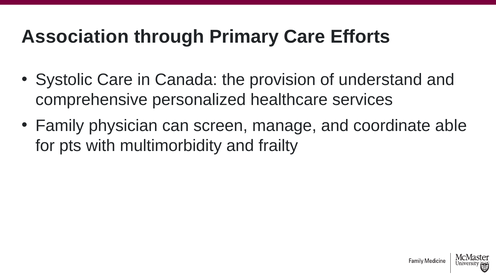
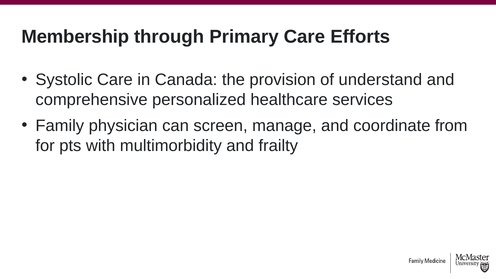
Association: Association -> Membership
able: able -> from
